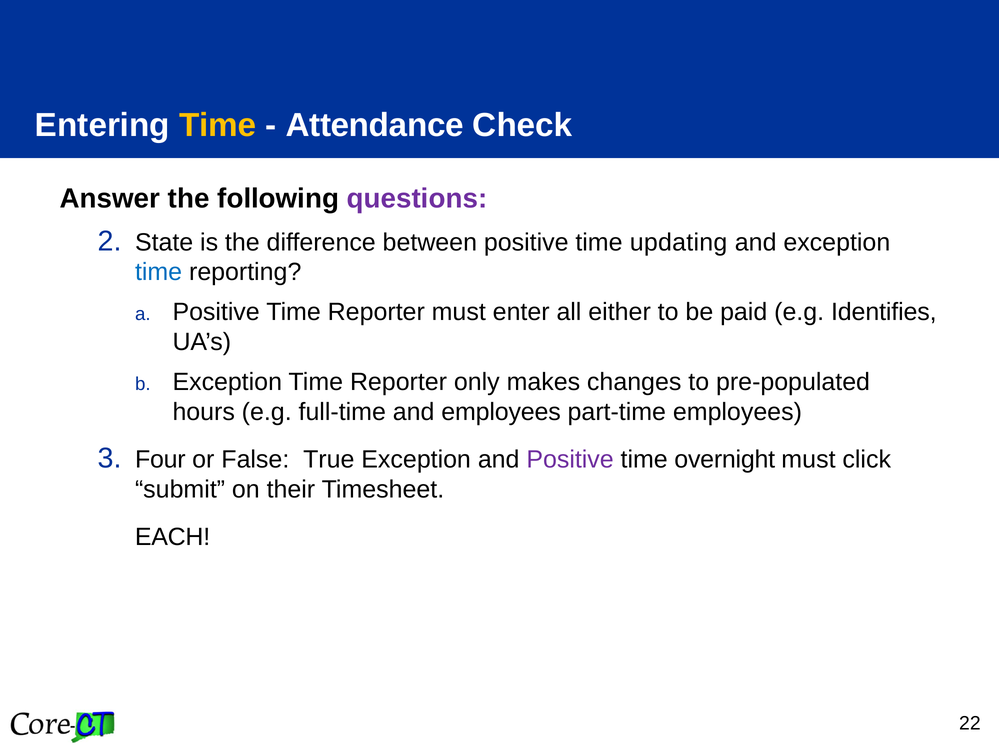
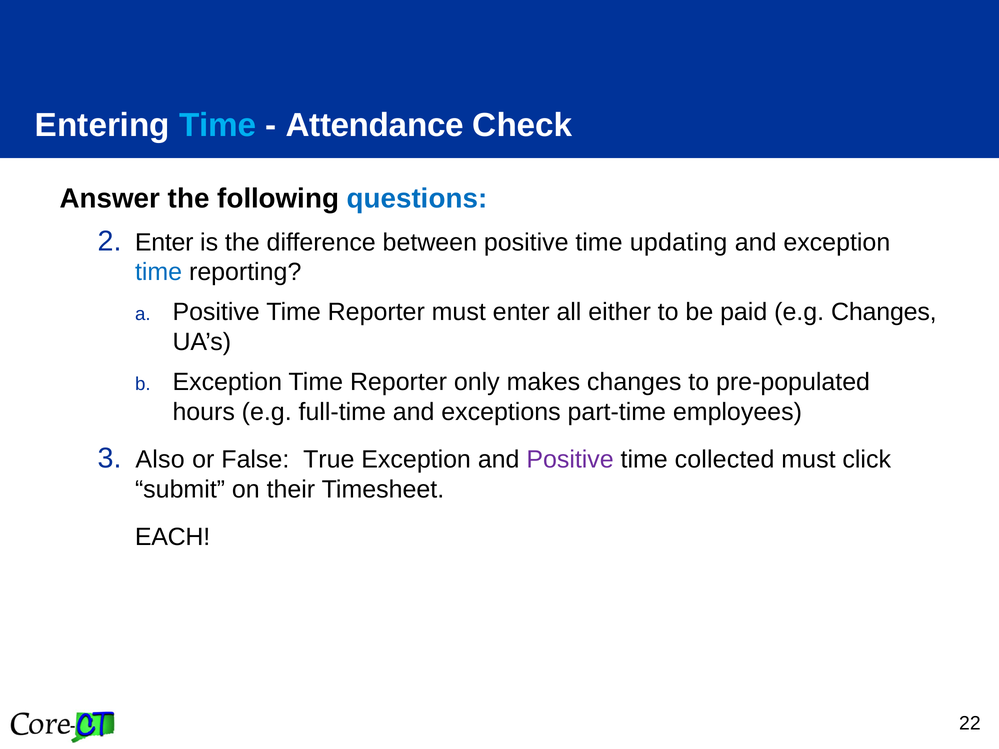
Time at (218, 126) colour: yellow -> light blue
questions colour: purple -> blue
State at (164, 242): State -> Enter
e.g Identifies: Identifies -> Changes
and employees: employees -> exceptions
Four: Four -> Also
overnight: overnight -> collected
